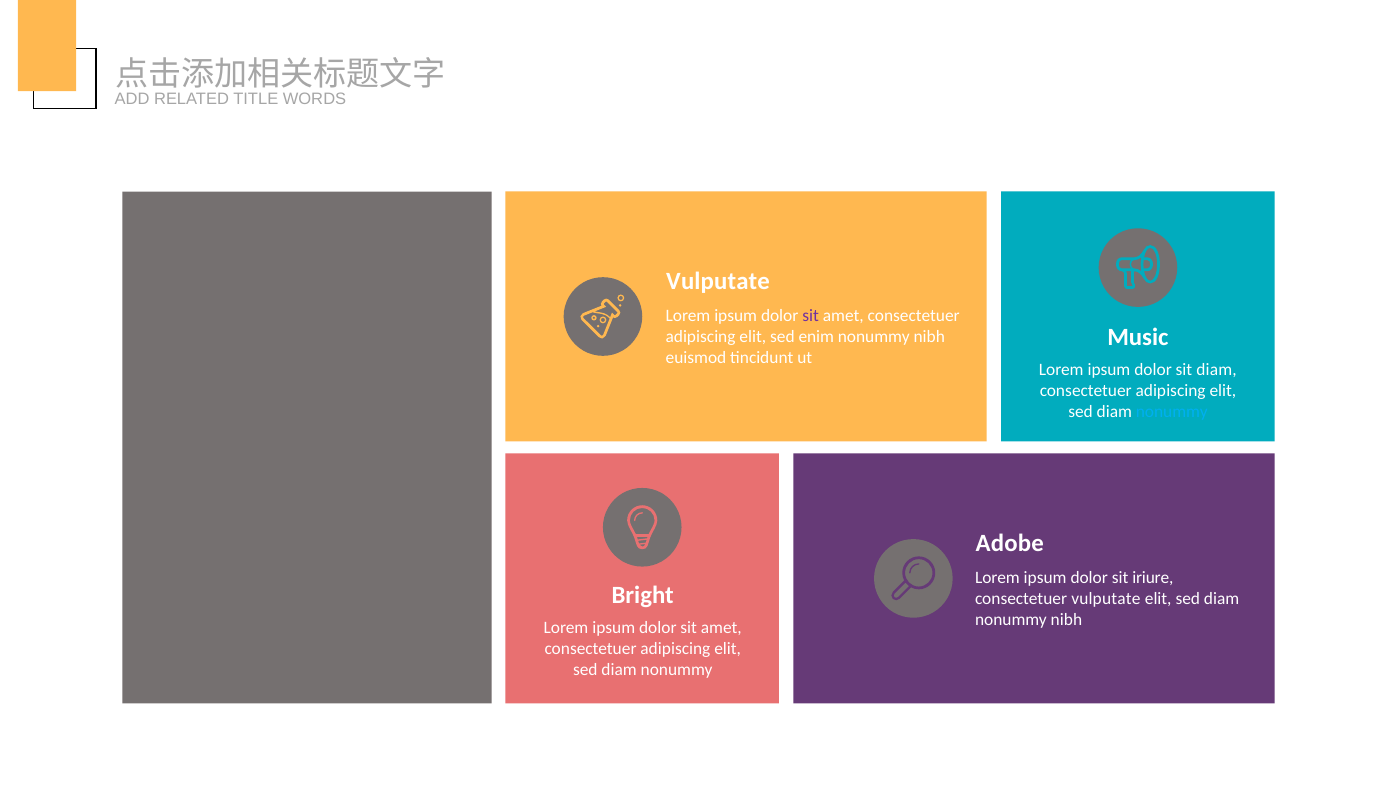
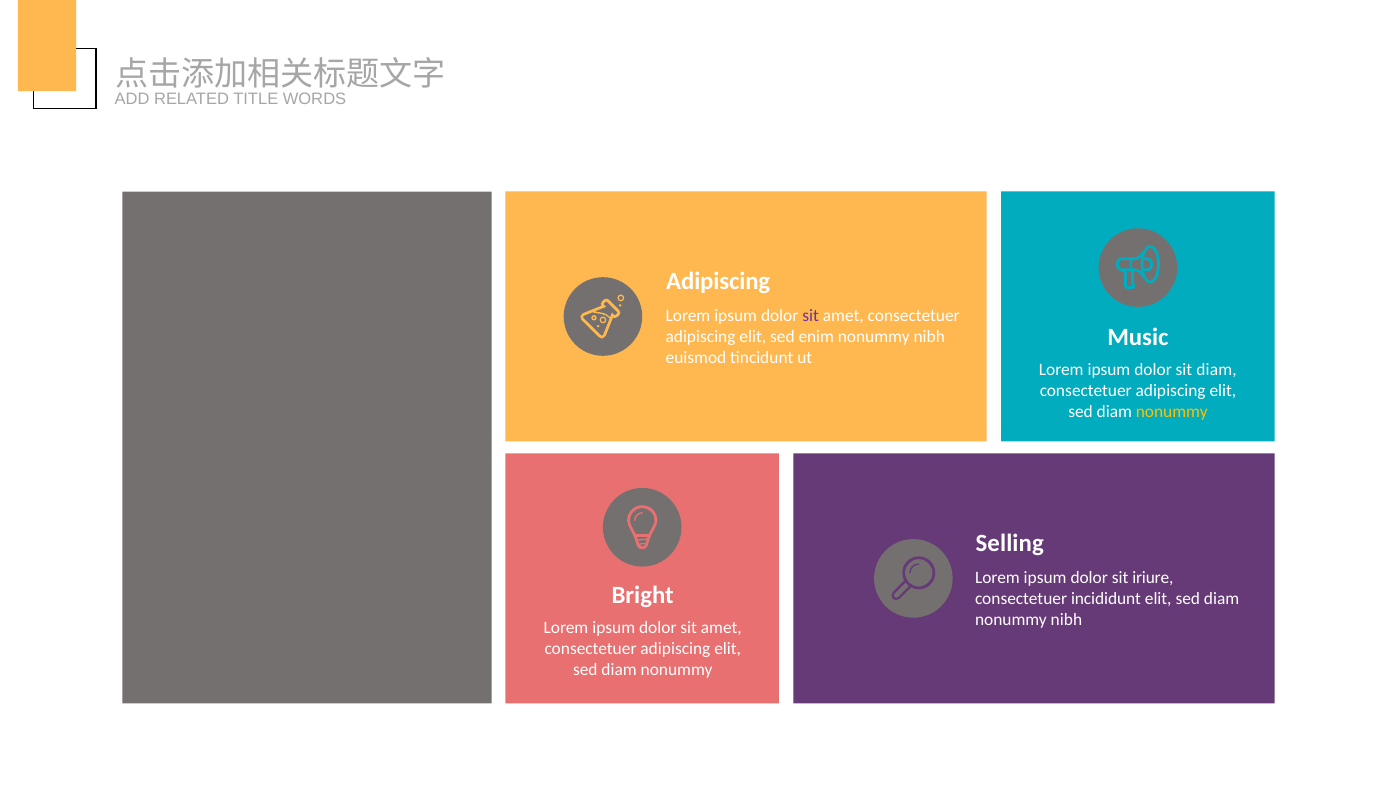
Vulputate at (718, 281): Vulputate -> Adipiscing
nonummy at (1172, 411) colour: light blue -> yellow
Adobe: Adobe -> Selling
consectetuer vulputate: vulputate -> incididunt
